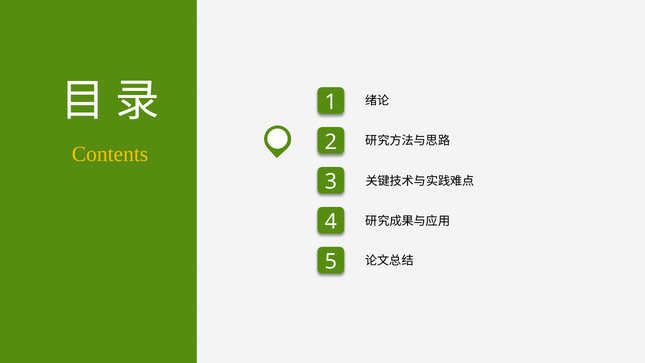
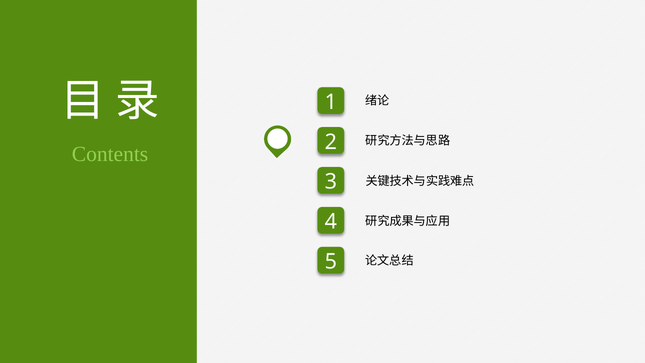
Contents colour: yellow -> light green
